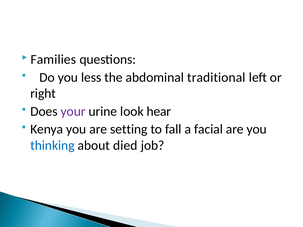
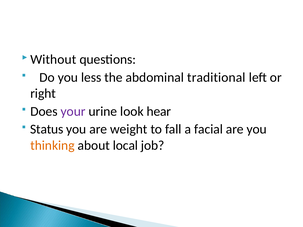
Families: Families -> Without
Kenya: Kenya -> Status
setting: setting -> weight
thinking colour: blue -> orange
died: died -> local
